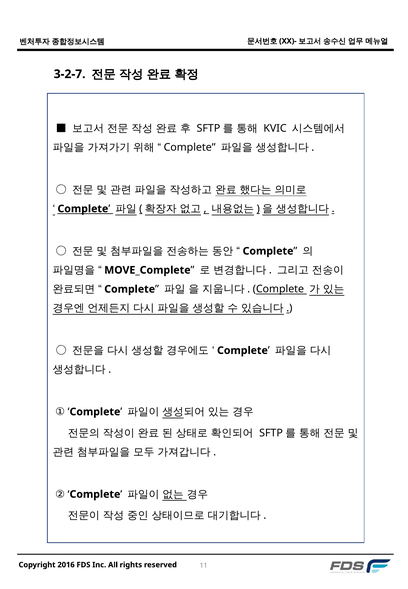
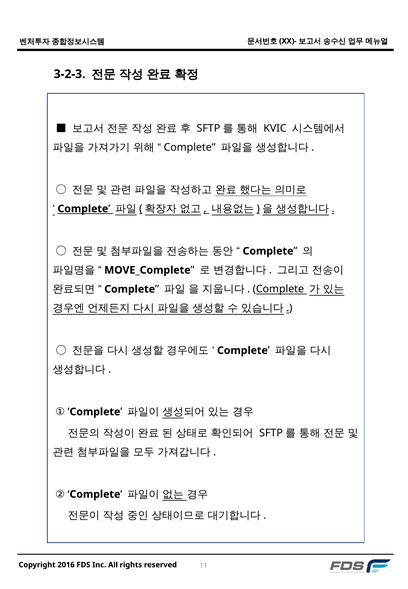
3-2-7: 3-2-7 -> 3-2-3
